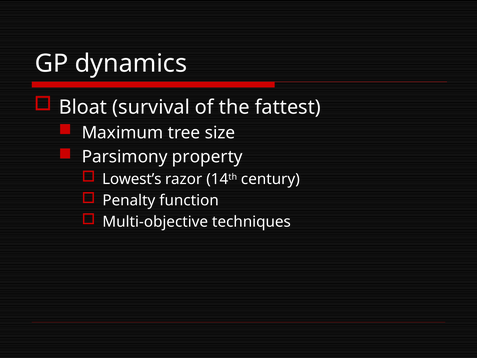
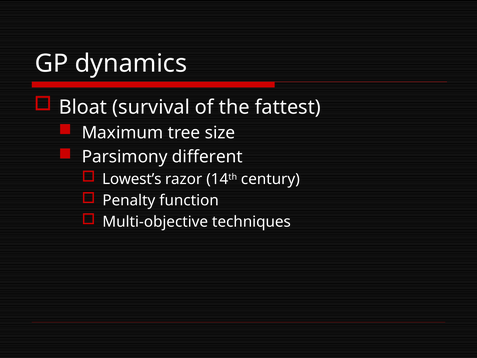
property: property -> different
